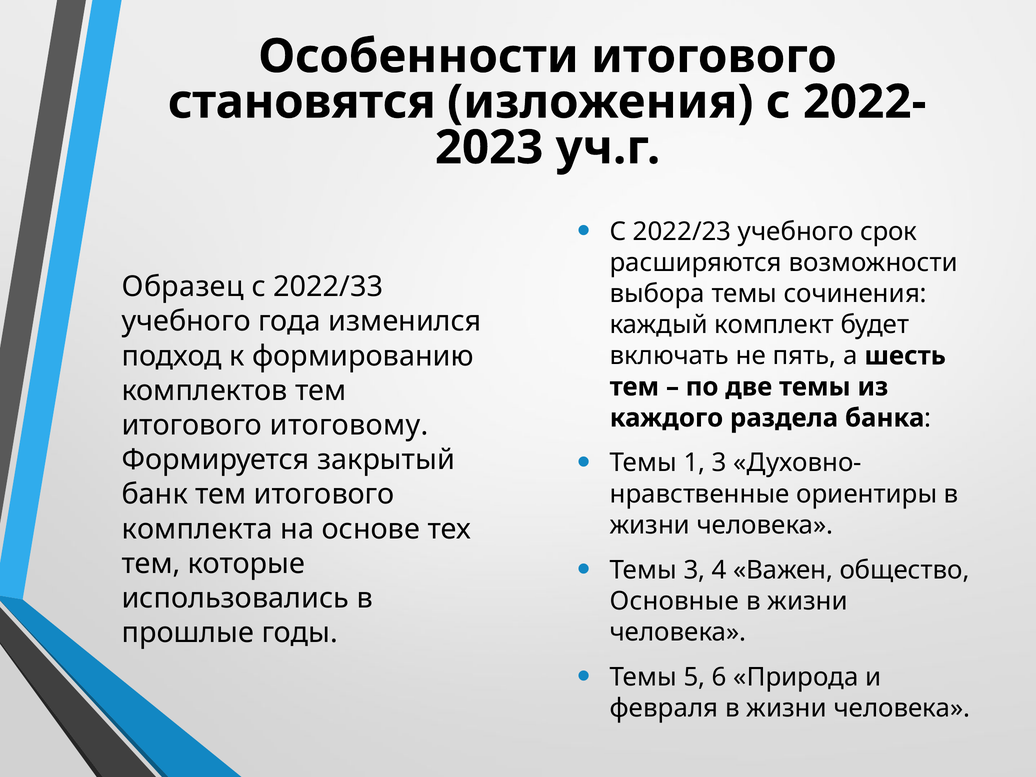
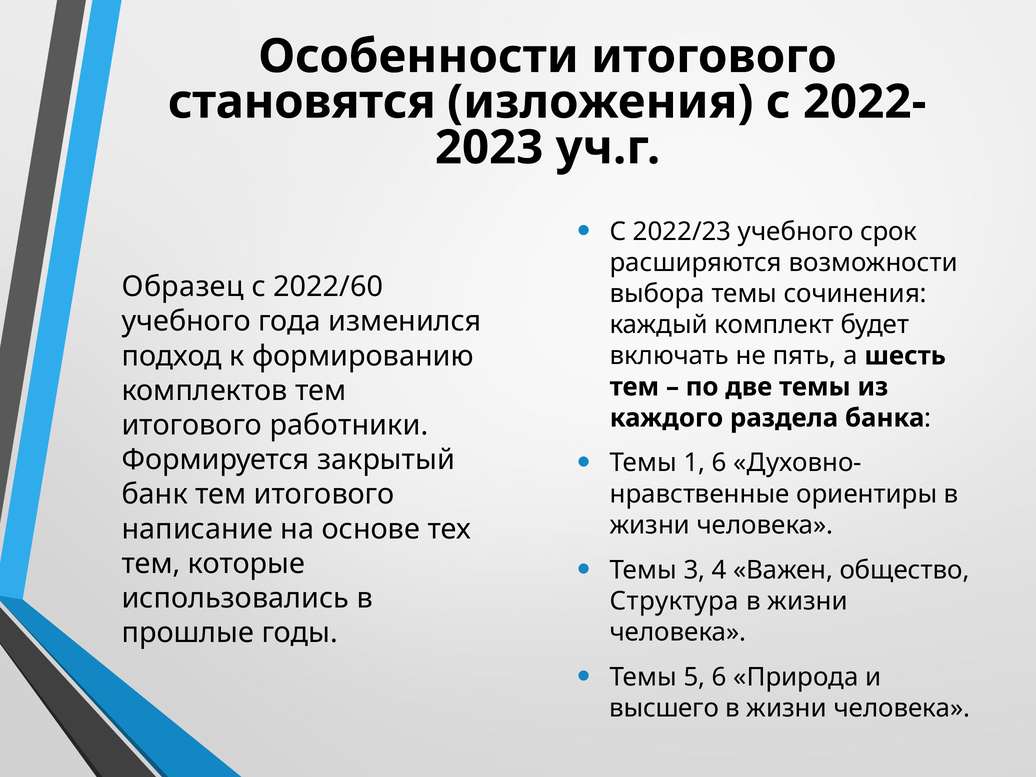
2022/33: 2022/33 -> 2022/60
итоговому: итоговому -> работники
1 3: 3 -> 6
комплекта: комплекта -> написание
Основные: Основные -> Структура
февраля: февраля -> высшего
